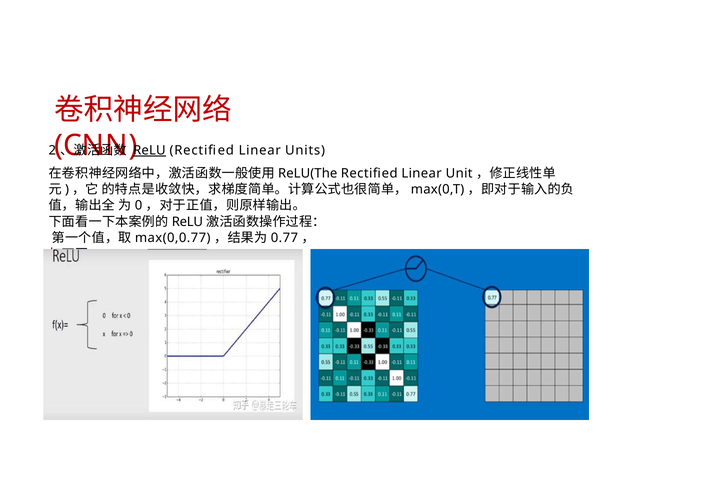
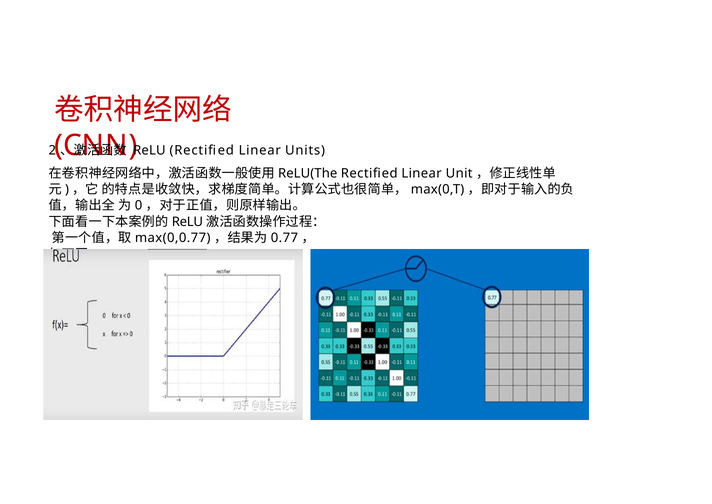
ReLU underline: present -> none
